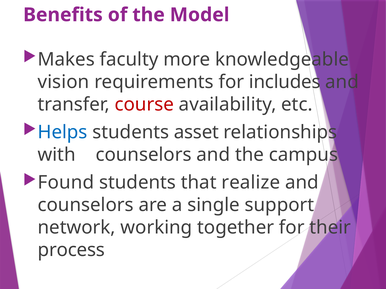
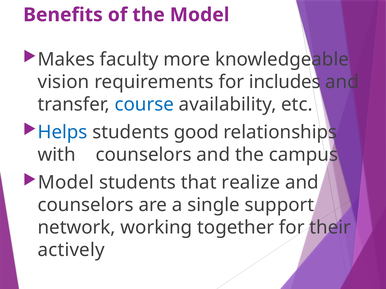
course colour: red -> blue
asset: asset -> good
Found at (66, 183): Found -> Model
process: process -> actively
